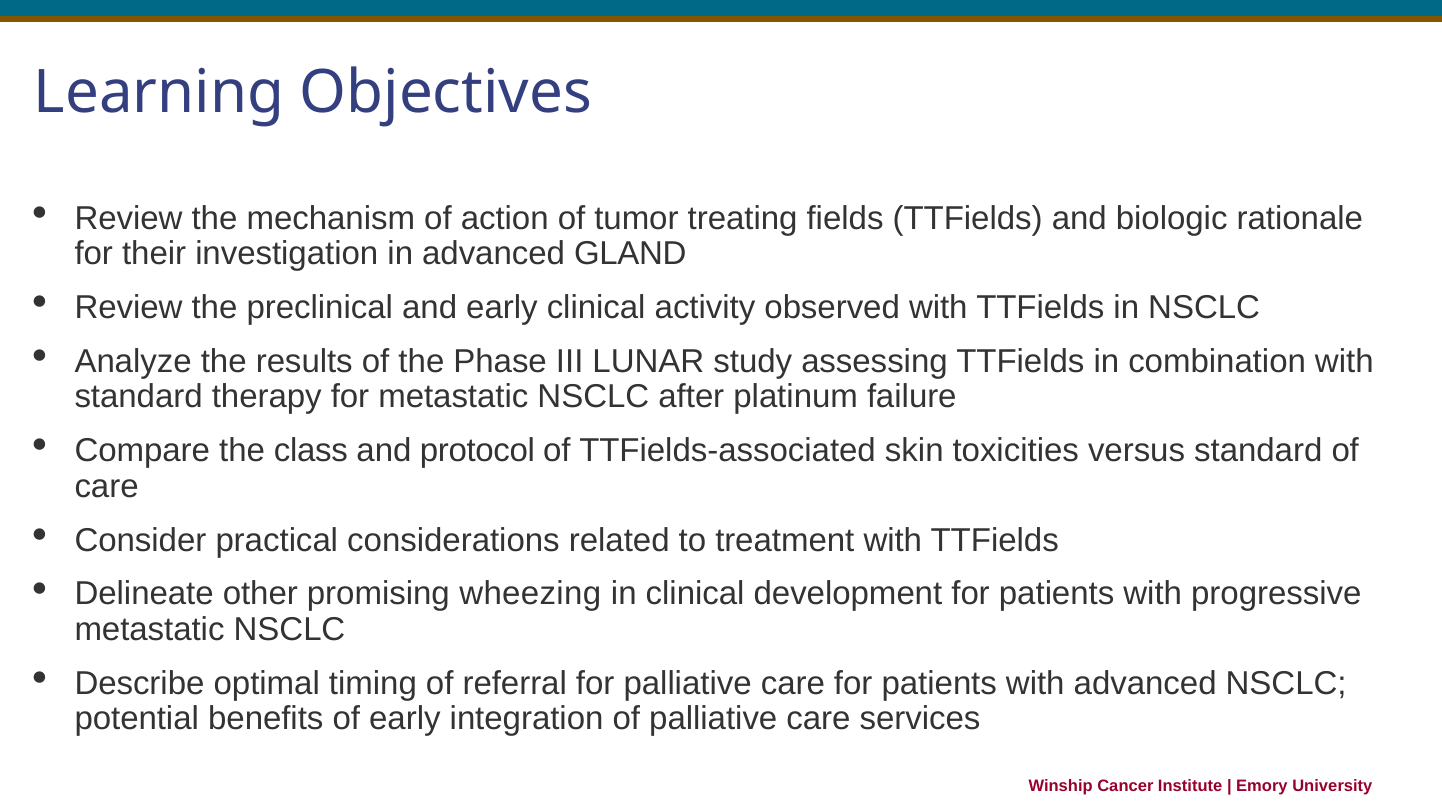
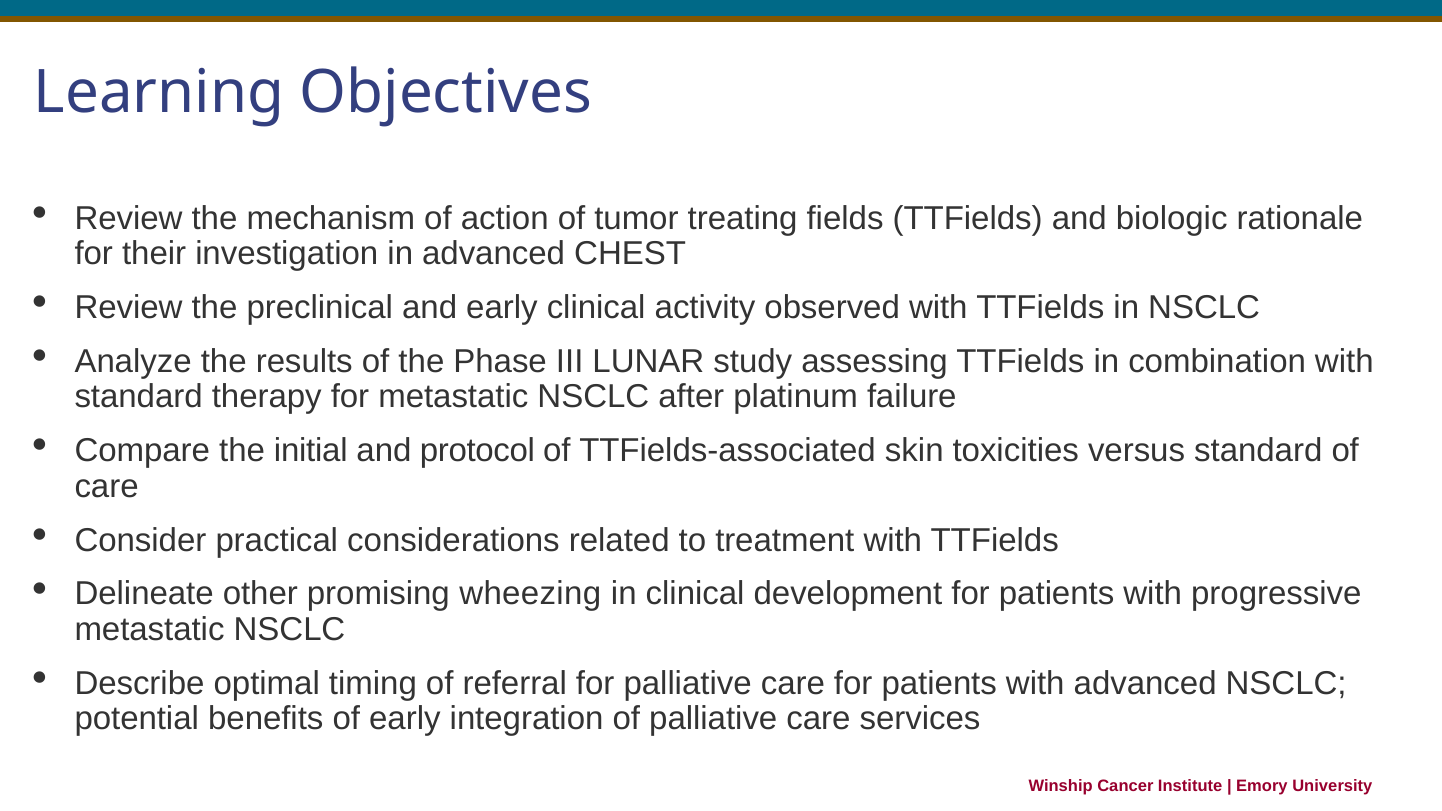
GLAND: GLAND -> CHEST
class: class -> initial
